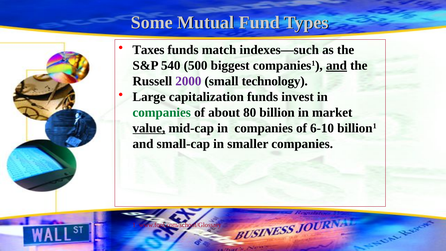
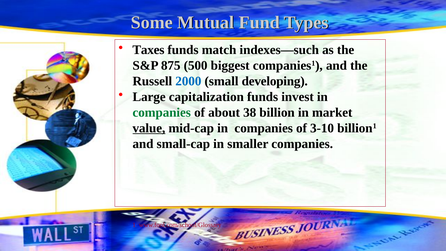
540: 540 -> 875
and at (336, 66) underline: present -> none
2000 colour: purple -> blue
technology: technology -> developing
80: 80 -> 38
6-10: 6-10 -> 3-10
